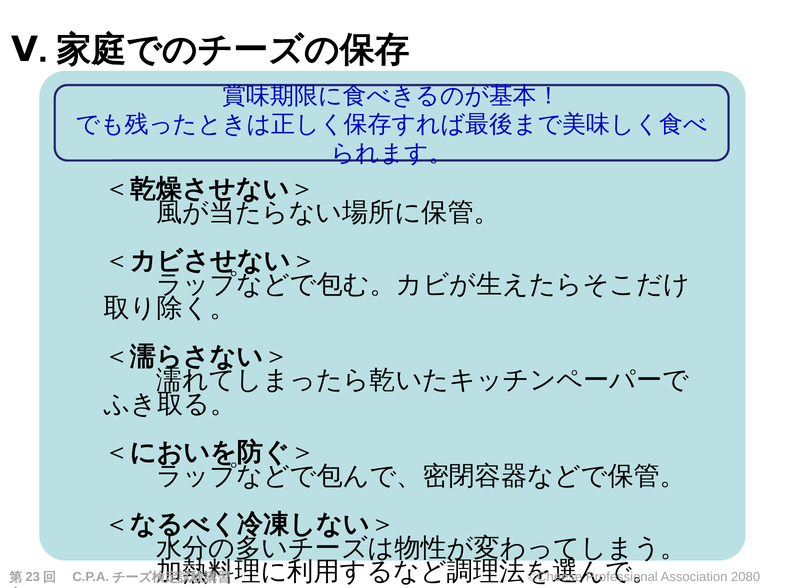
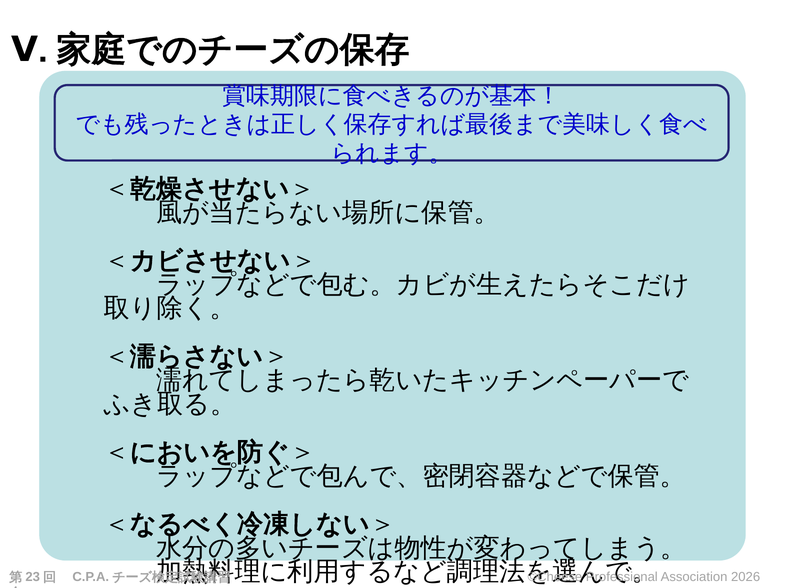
2080: 2080 -> 2026
